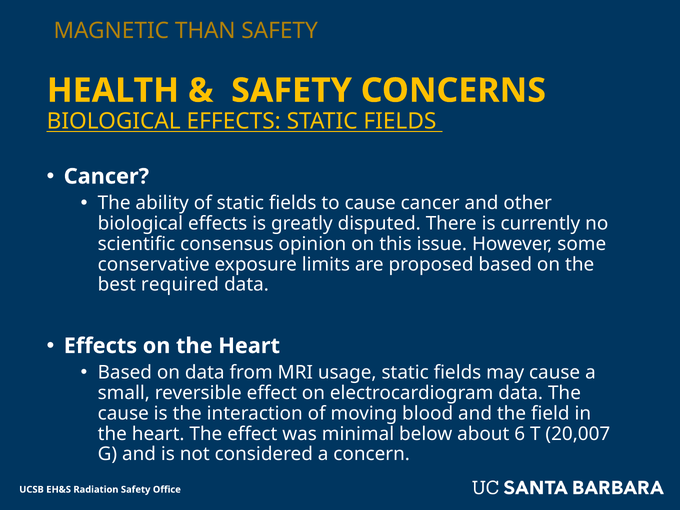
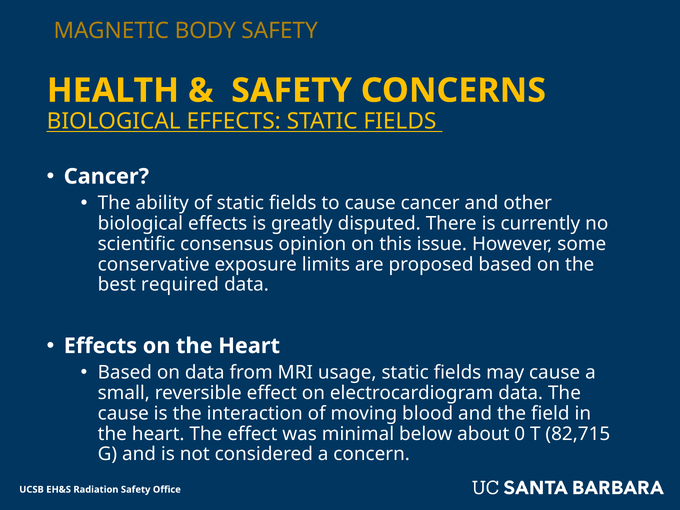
THAN: THAN -> BODY
6: 6 -> 0
20,007: 20,007 -> 82,715
